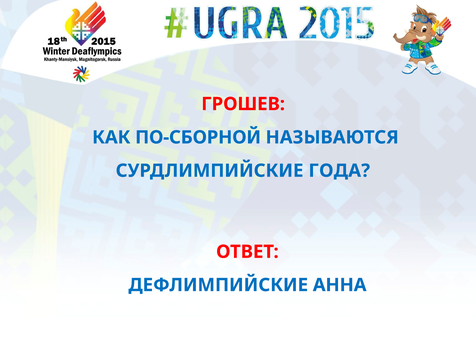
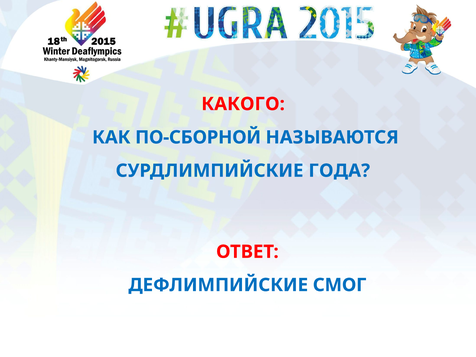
ГРОШЕВ: ГРОШЕВ -> КАКОГО
АННА: АННА -> СМОГ
